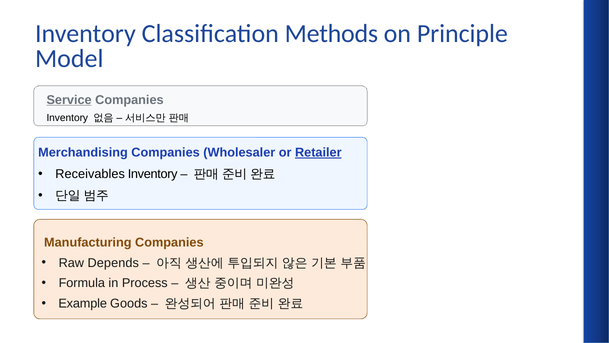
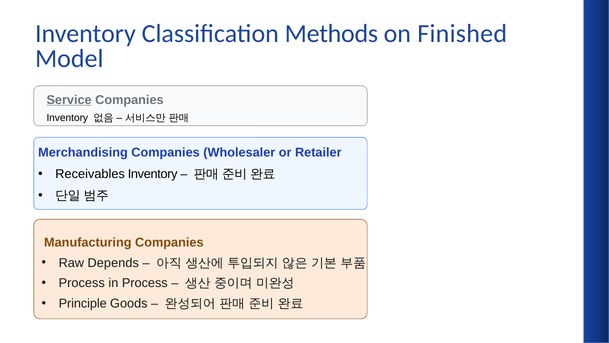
Principle: Principle -> Finished
Retailer underline: present -> none
Formula at (82, 283): Formula -> Process
Example: Example -> Principle
